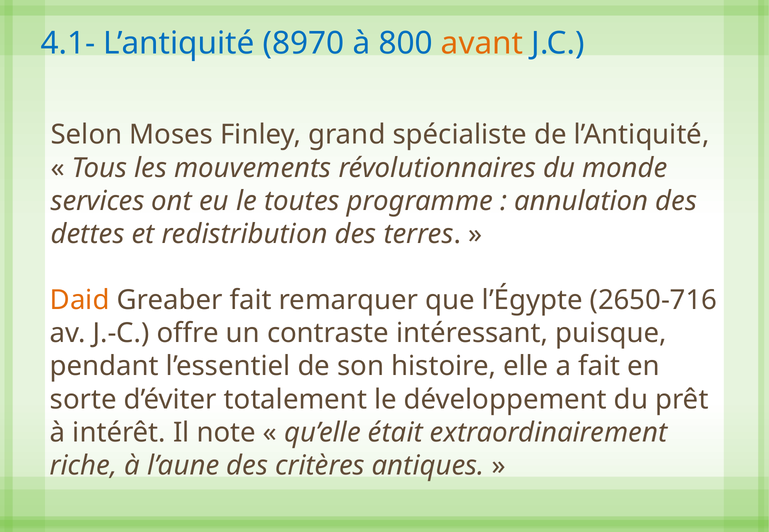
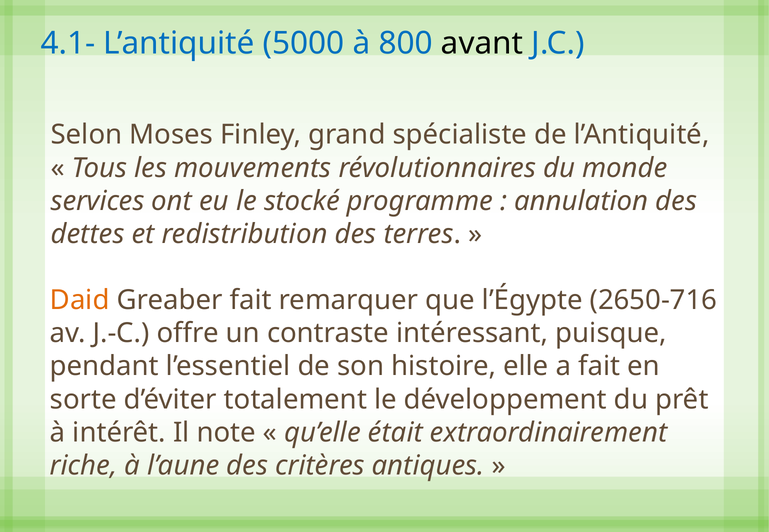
8970: 8970 -> 5000
avant colour: orange -> black
toutes: toutes -> stocké
